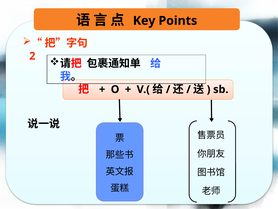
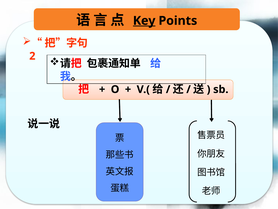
Key underline: none -> present
